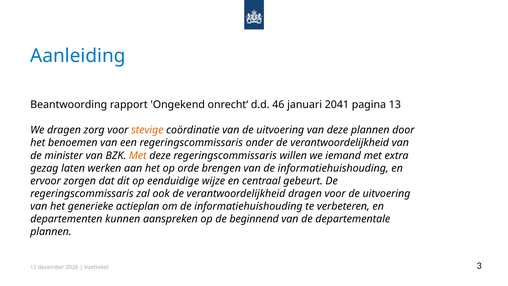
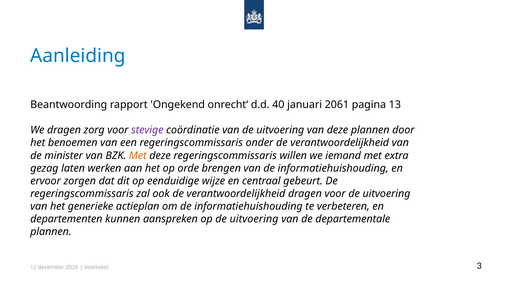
46: 46 -> 40
2041: 2041 -> 2061
stevige colour: orange -> purple
op de beginnend: beginnend -> uitvoering
